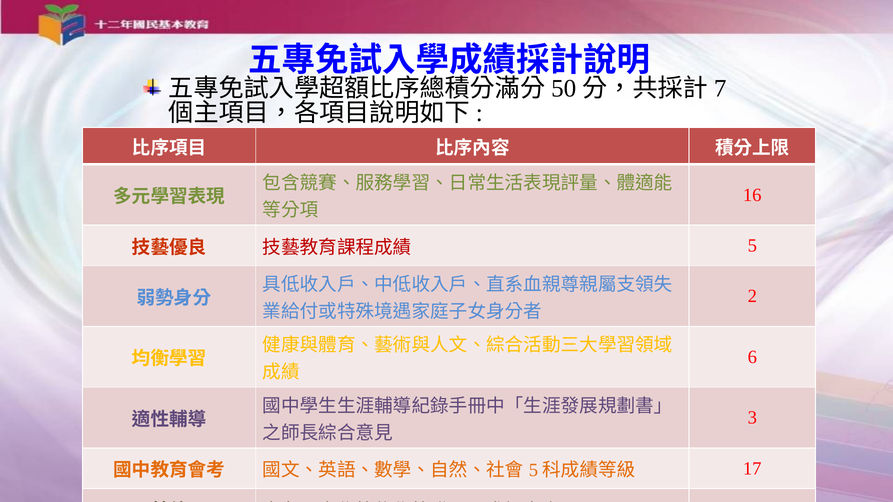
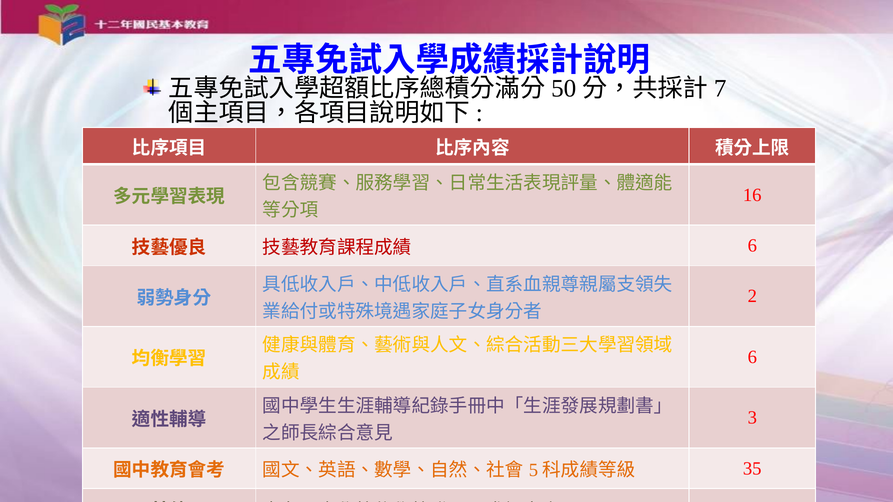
5 at (752, 246): 5 -> 6
17: 17 -> 35
